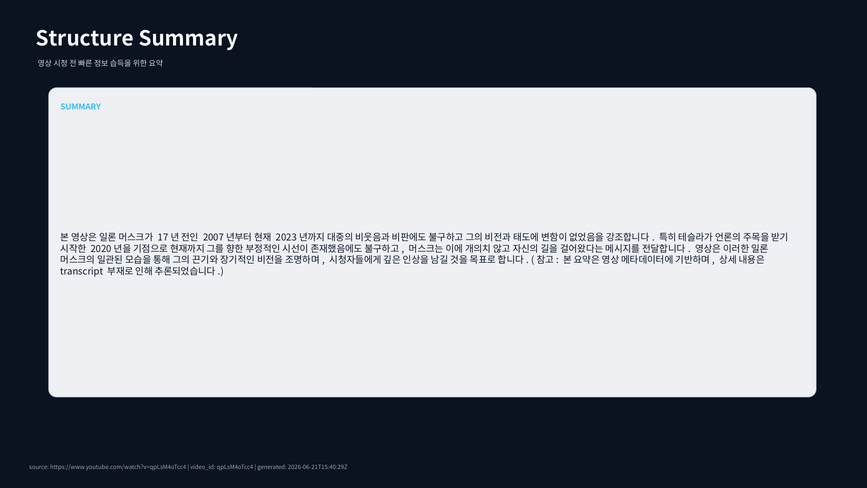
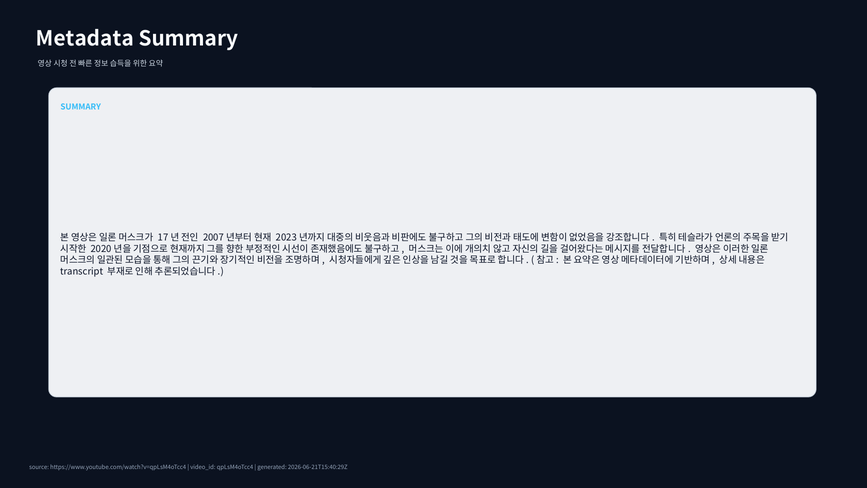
Structure: Structure -> Metadata
